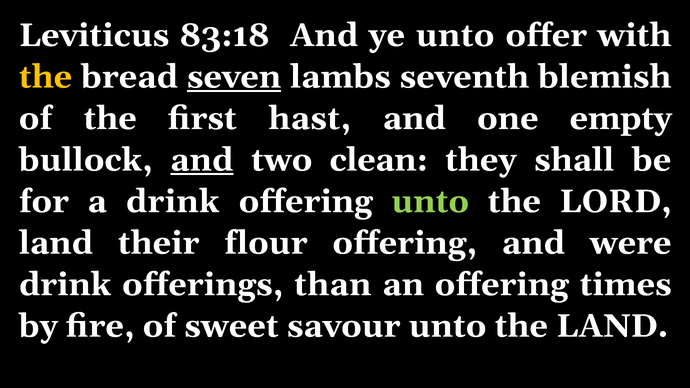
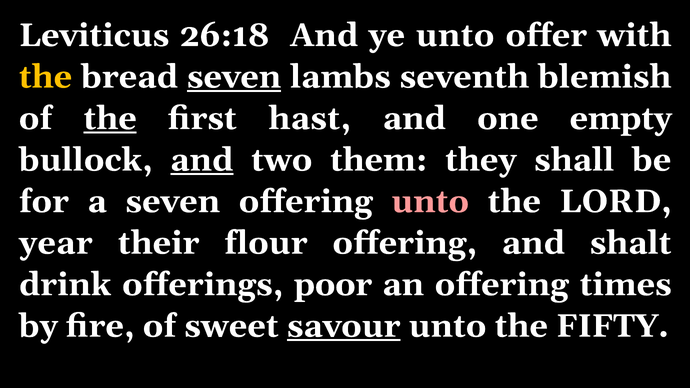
83:18: 83:18 -> 26:18
the at (110, 118) underline: none -> present
clean: clean -> them
a drink: drink -> seven
unto at (430, 202) colour: light green -> pink
land at (56, 243): land -> year
were: were -> shalt
than: than -> poor
savour underline: none -> present
the LAND: LAND -> FIFTY
